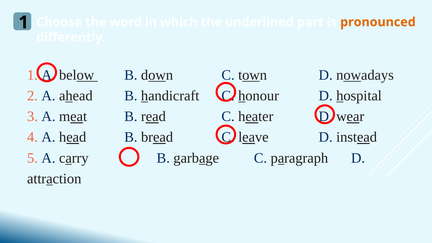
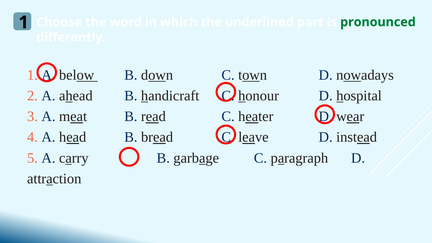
pronounced colour: orange -> green
